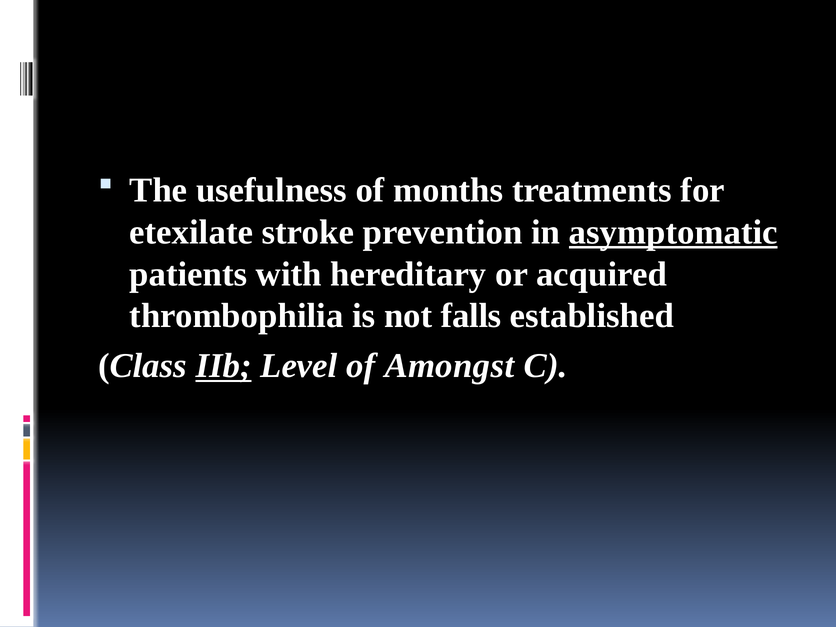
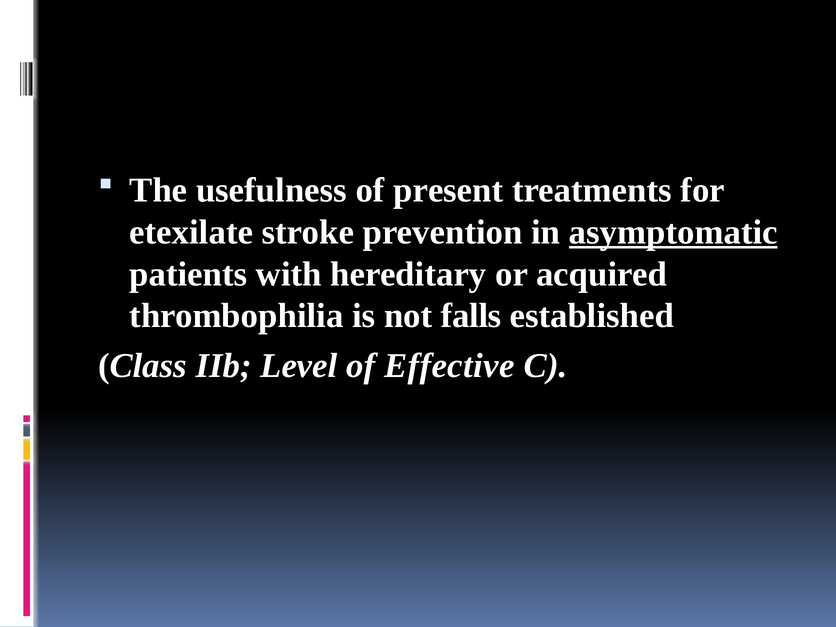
months: months -> present
IIb underline: present -> none
Amongst: Amongst -> Effective
